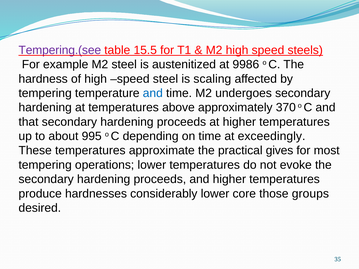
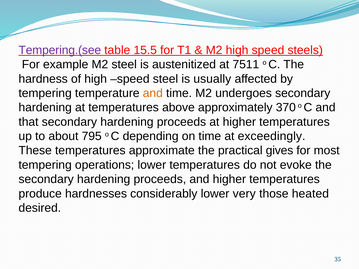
9986: 9986 -> 7511
scaling: scaling -> usually
and at (153, 93) colour: blue -> orange
995: 995 -> 795
core: core -> very
groups: groups -> heated
